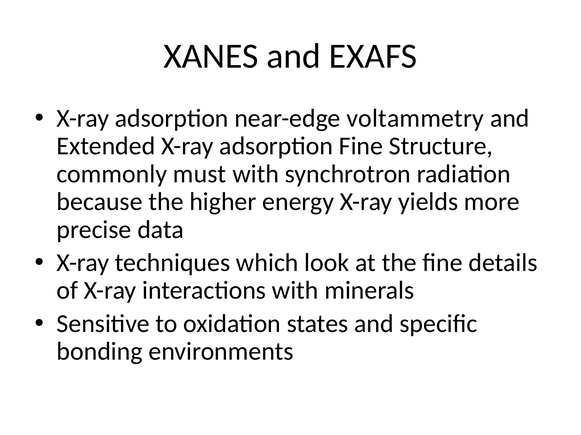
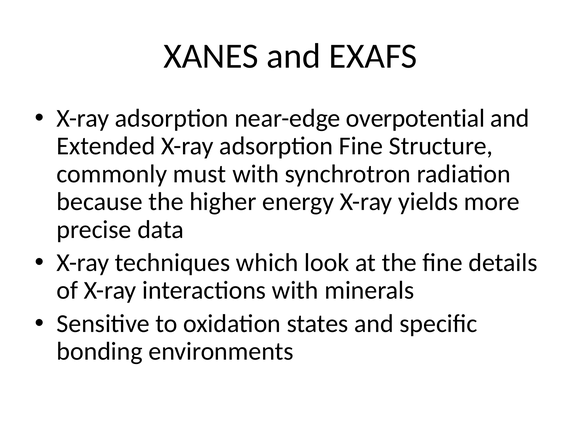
voltammetry: voltammetry -> overpotential
